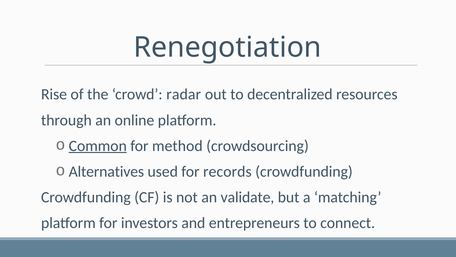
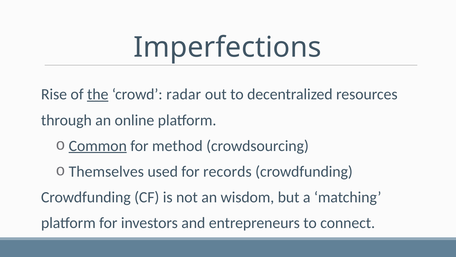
Renegotiation: Renegotiation -> Imperfections
the underline: none -> present
Alternatives: Alternatives -> Themselves
validate: validate -> wisdom
